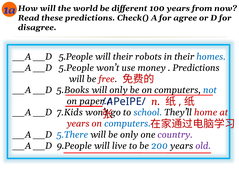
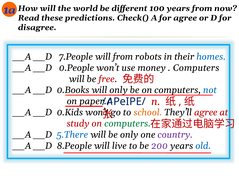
5.People at (76, 57): 5.People -> 7.People
will their: their -> from
5.People at (76, 68): 5.People -> 0.People
Predictions at (196, 68): Predictions -> Computers
5.Books: 5.Books -> 0.Books
7.Kids: 7.Kids -> 0.Kids
school colour: blue -> orange
They’ll home: home -> agree
years at (78, 124): years -> study
computers at (128, 124) colour: blue -> green
9.People: 9.People -> 8.People
200 colour: blue -> purple
old colour: purple -> blue
